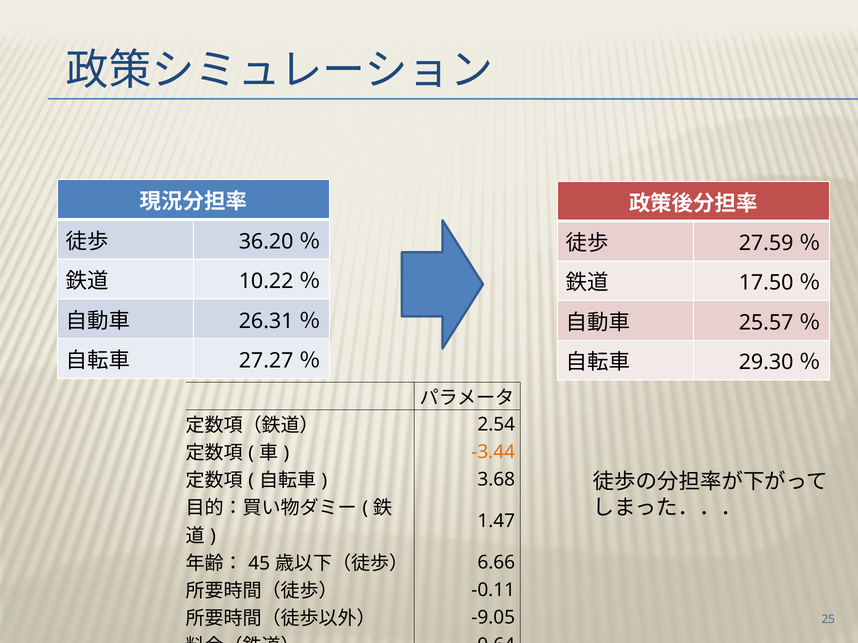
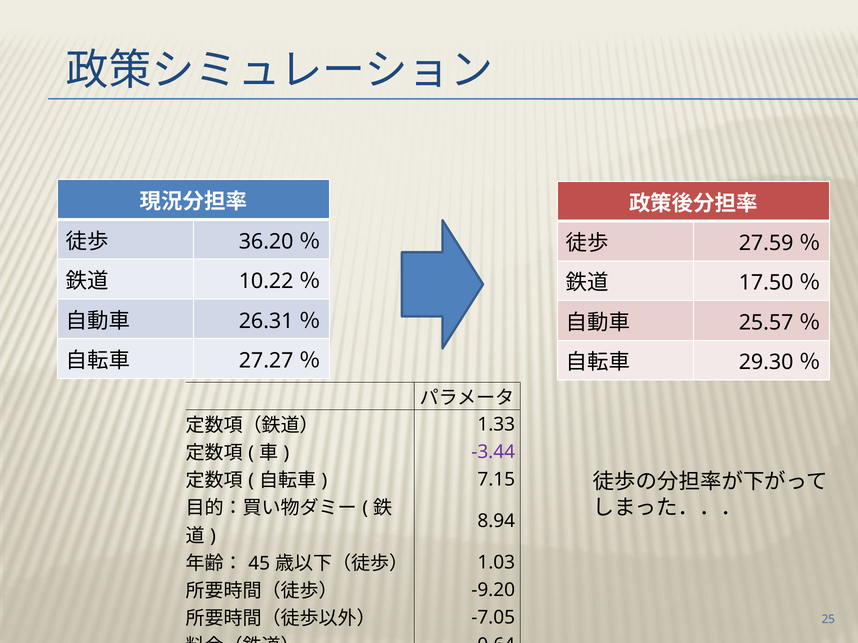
2.54: 2.54 -> 1.33
-3.44 colour: orange -> purple
3.68: 3.68 -> 7.15
1.47: 1.47 -> 8.94
6.66: 6.66 -> 1.03
-0.11: -0.11 -> -9.20
-9.05: -9.05 -> -7.05
